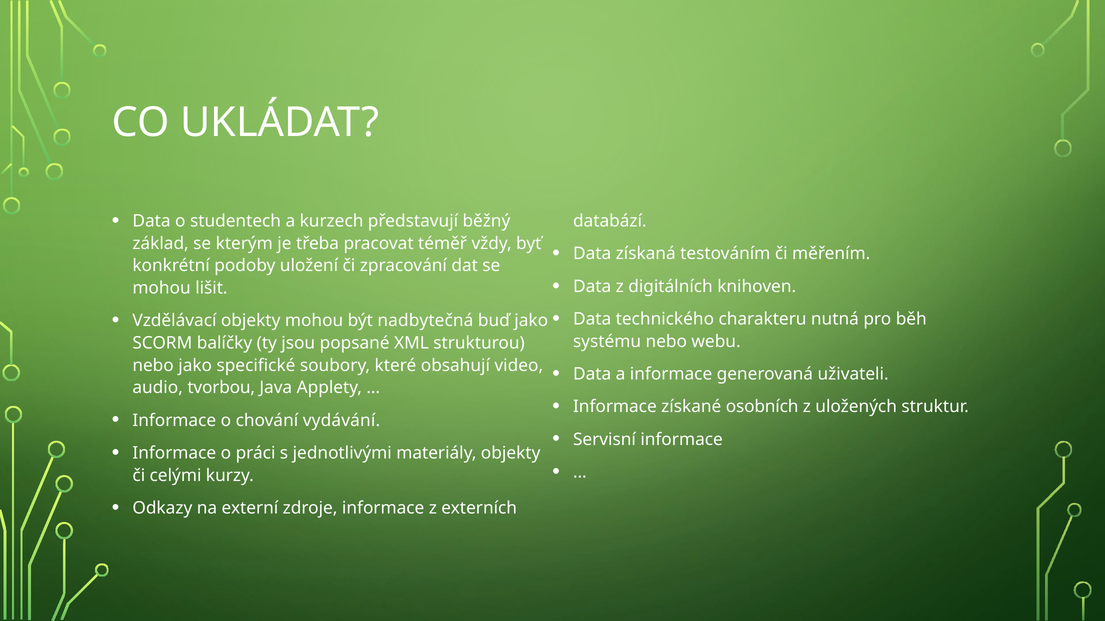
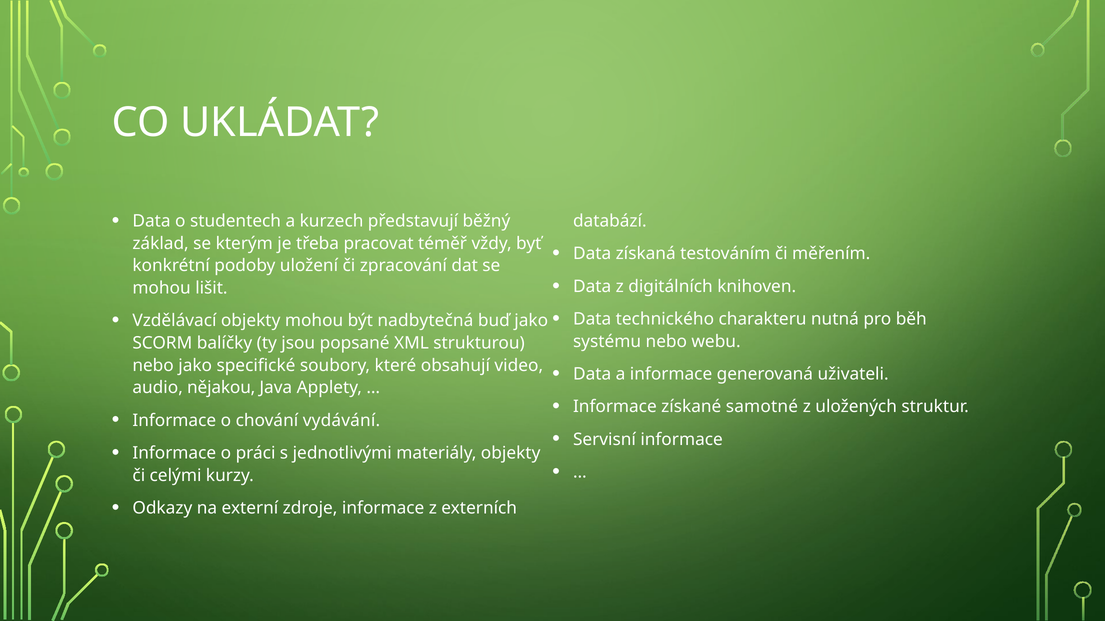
tvorbou: tvorbou -> nějakou
osobních: osobních -> samotné
